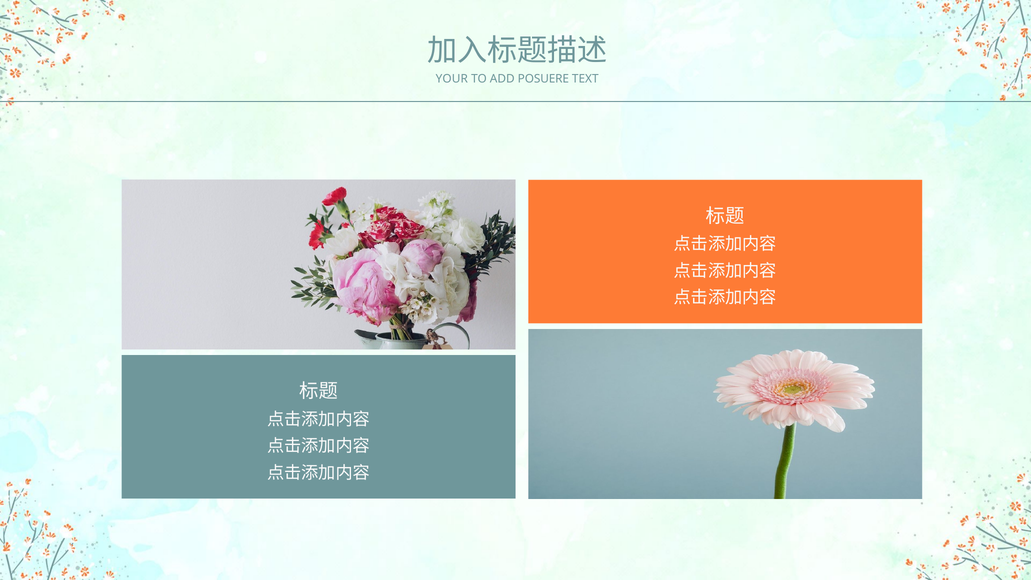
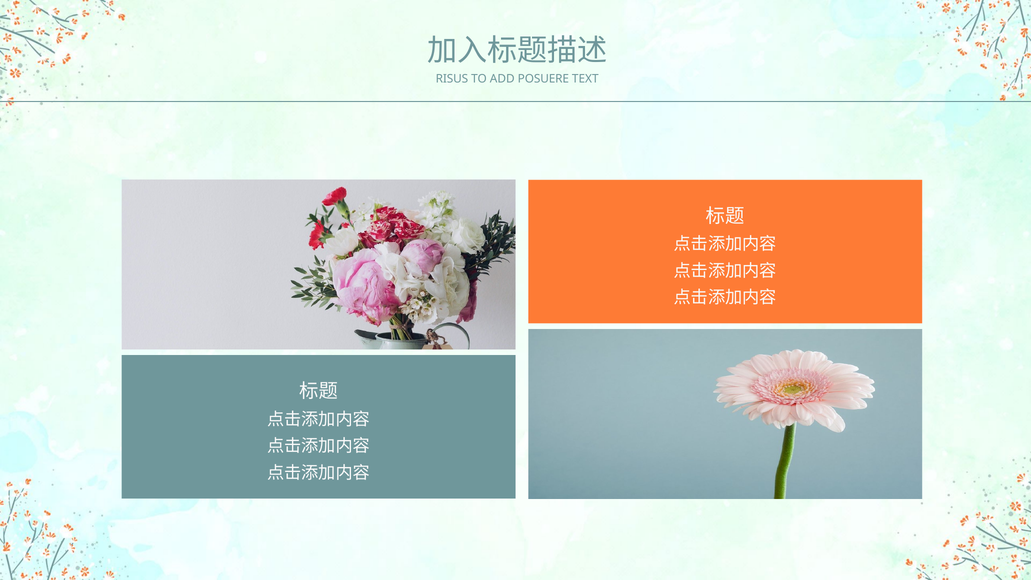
YOUR: YOUR -> RISUS
